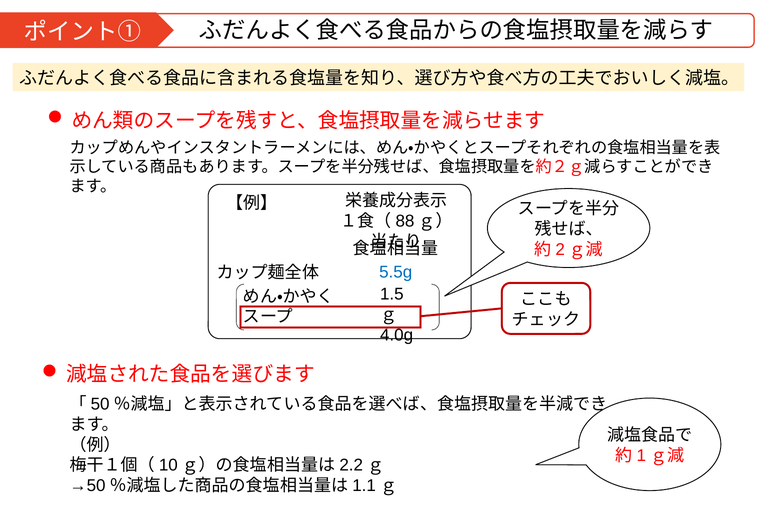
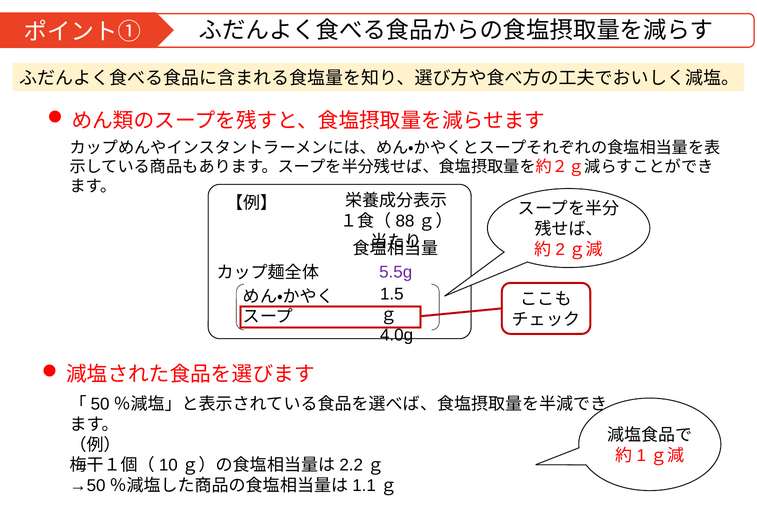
5.5g colour: blue -> purple
